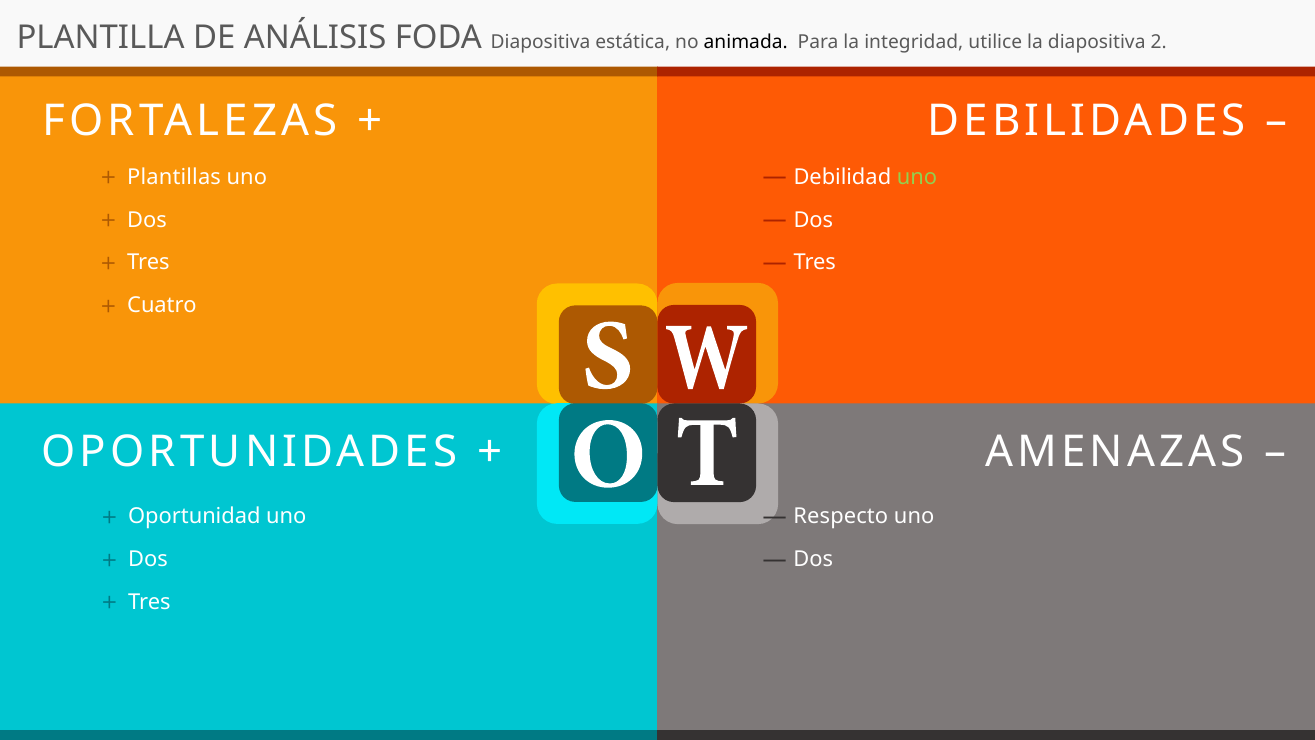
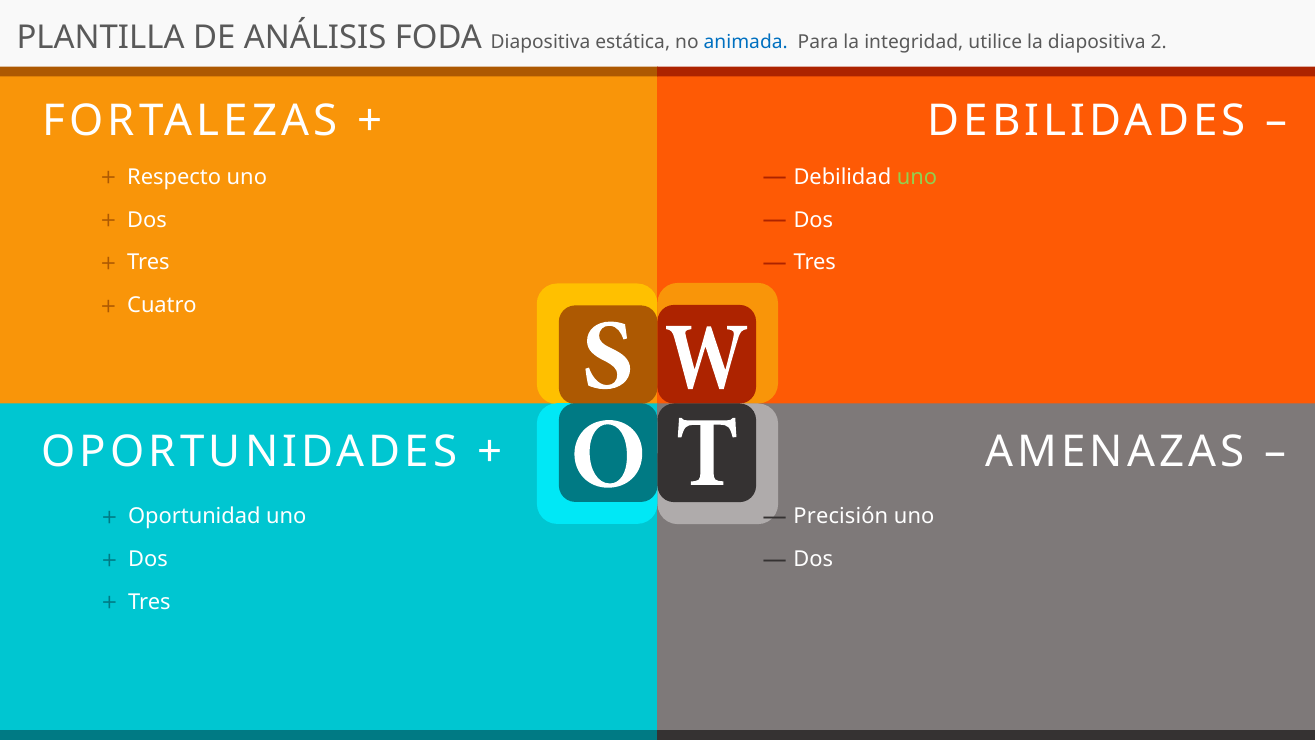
animada colour: black -> blue
Plantillas: Plantillas -> Respecto
Respecto: Respecto -> Precisión
